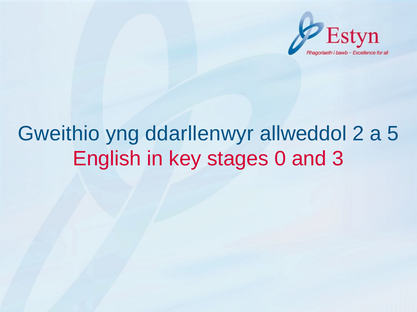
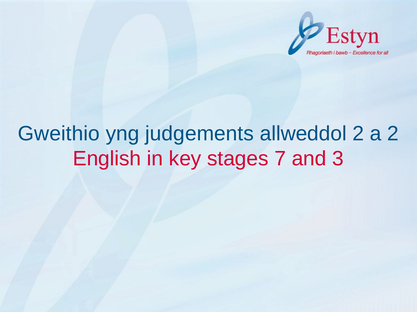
ddarllenwyr: ddarllenwyr -> judgements
a 5: 5 -> 2
0: 0 -> 7
